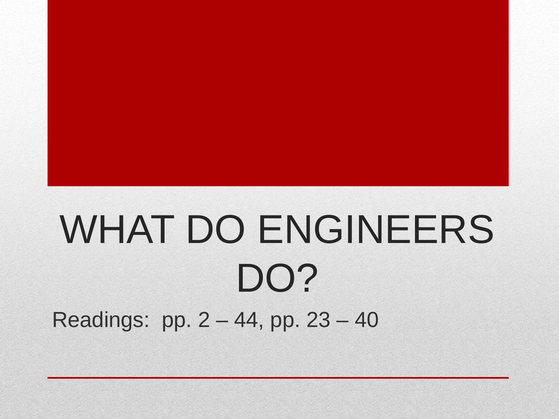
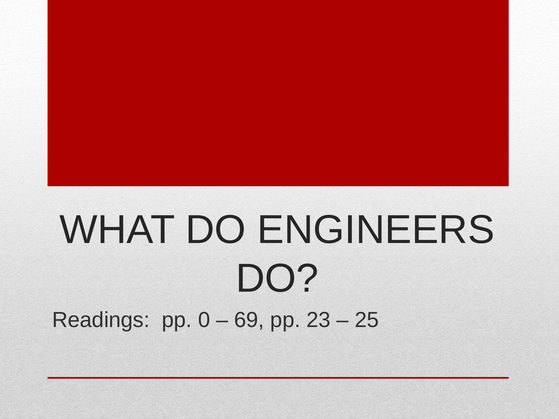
2: 2 -> 0
44: 44 -> 69
40: 40 -> 25
